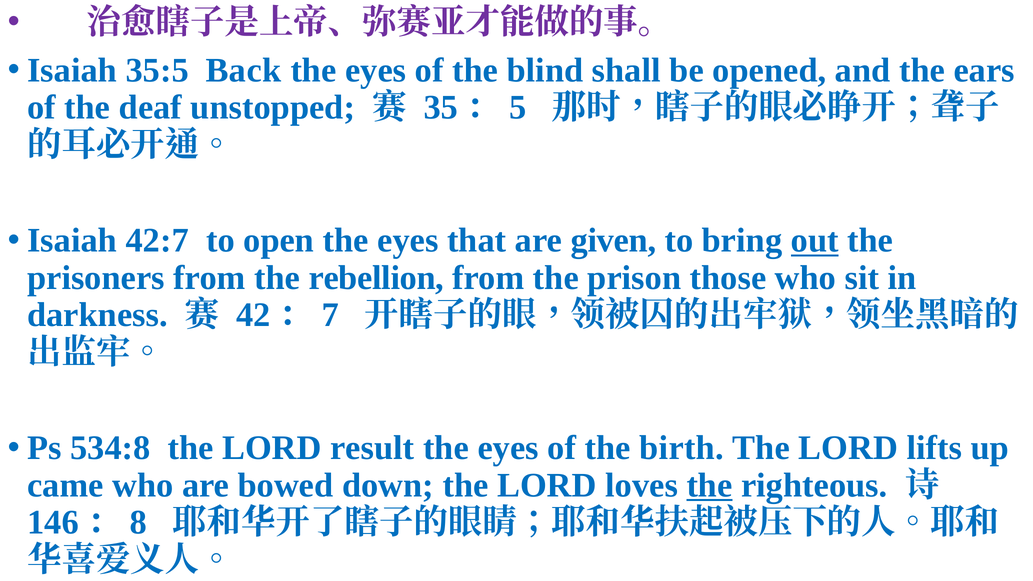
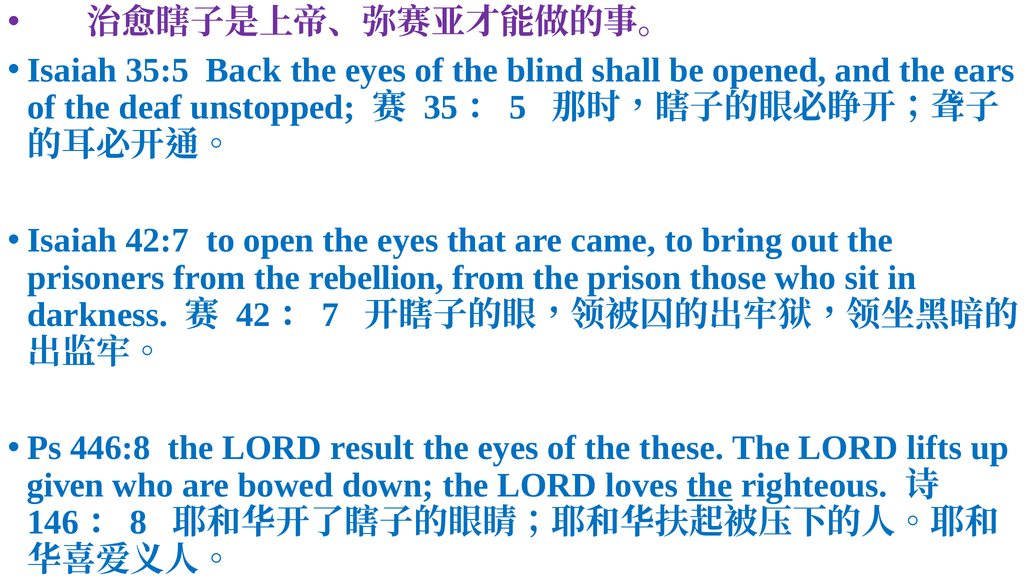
given: given -> came
out underline: present -> none
534:8: 534:8 -> 446:8
birth: birth -> these
came: came -> given
